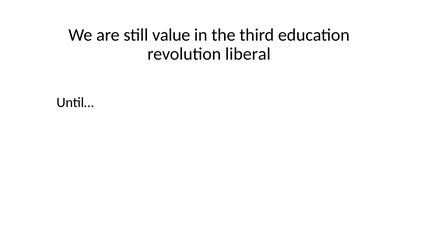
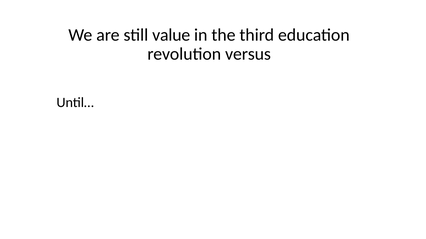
liberal: liberal -> versus
